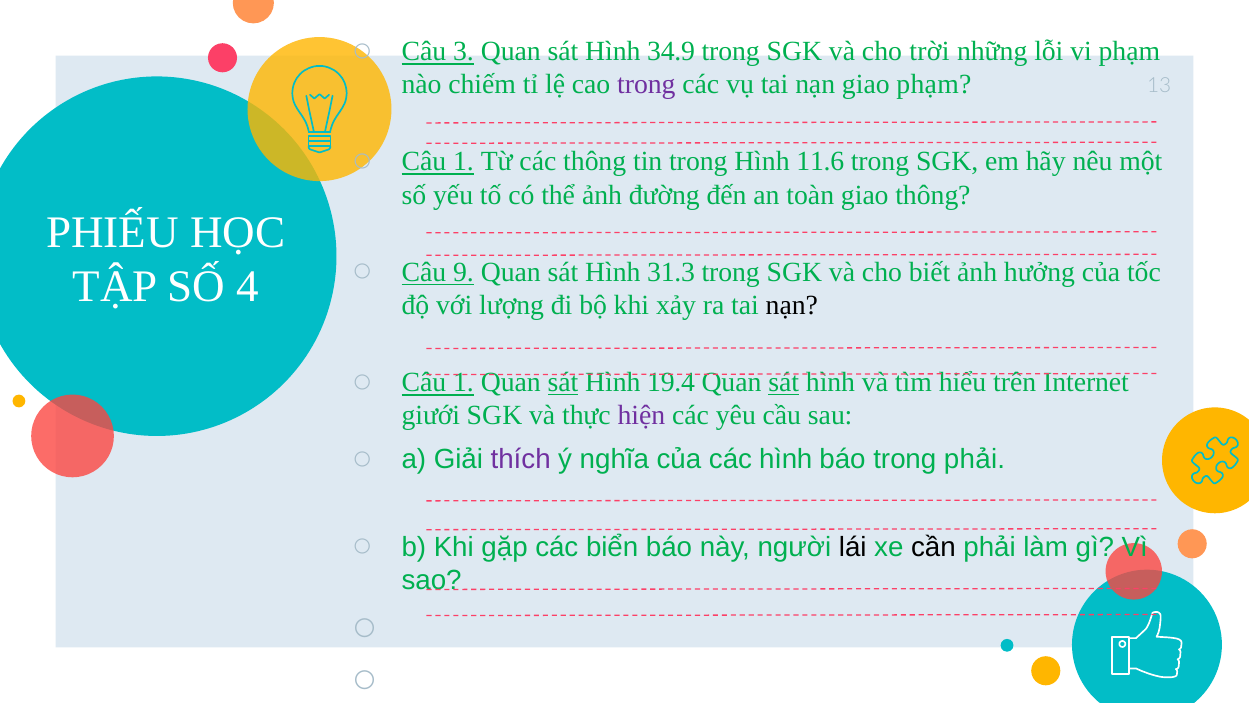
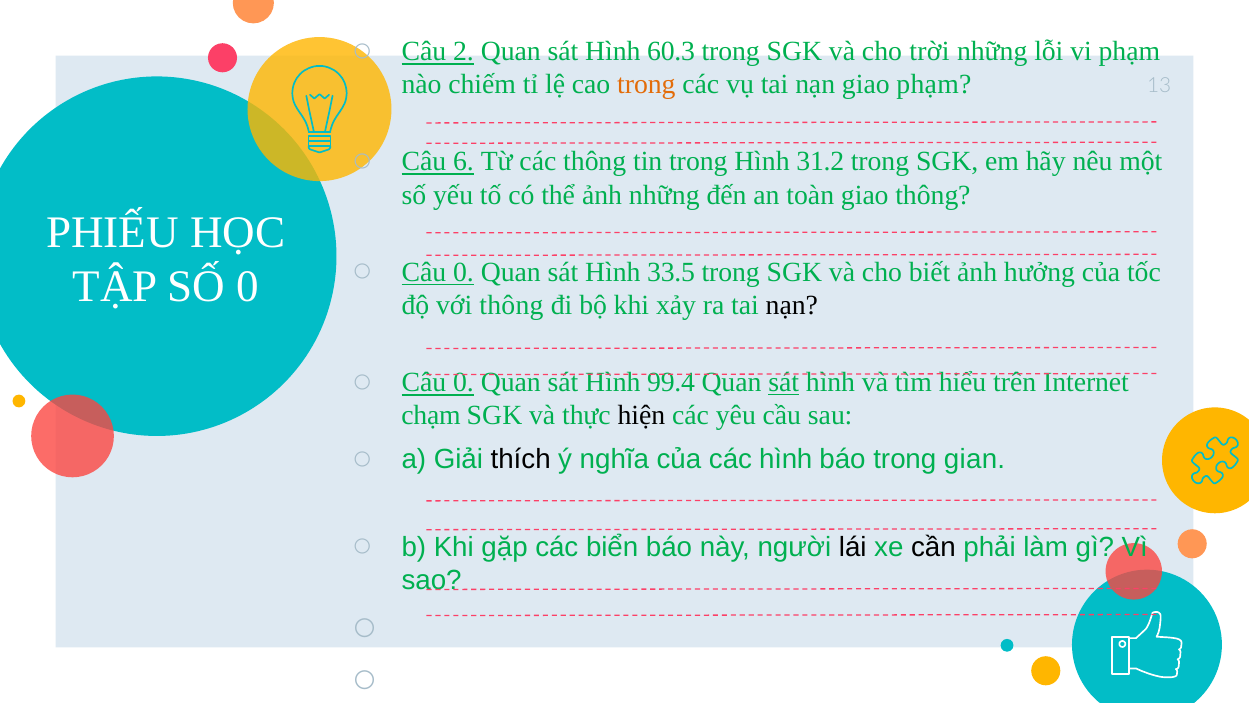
3: 3 -> 2
34.9: 34.9 -> 60.3
trong at (646, 85) colour: purple -> orange
1 at (463, 162): 1 -> 6
11.6: 11.6 -> 31.2
ảnh đường: đường -> những
9 at (463, 272): 9 -> 0
31.3: 31.3 -> 33.5
SỐ 4: 4 -> 0
với lượng: lượng -> thông
1 at (463, 382): 1 -> 0
sát at (563, 382) underline: present -> none
19.4: 19.4 -> 99.4
giưới: giưới -> chạm
hiện colour: purple -> black
thích colour: purple -> black
trong phải: phải -> gian
